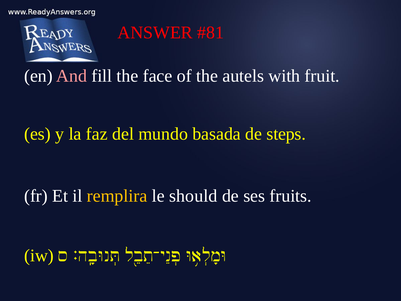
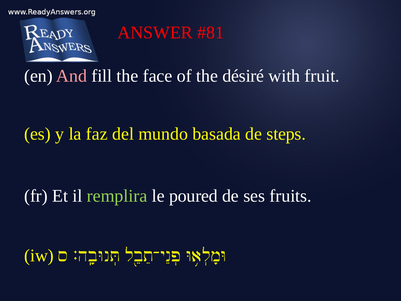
autels: autels -> désiré
remplira colour: yellow -> light green
should: should -> poured
